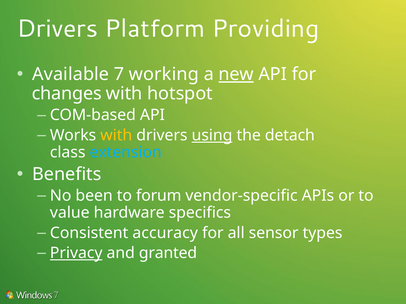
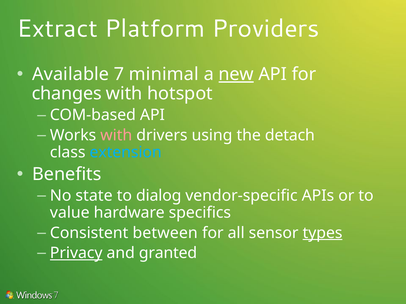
Drivers at (57, 29): Drivers -> Extract
Providing: Providing -> Providers
working: working -> minimal
with at (116, 136) colour: yellow -> pink
using underline: present -> none
been: been -> state
forum: forum -> dialog
accuracy: accuracy -> between
types underline: none -> present
